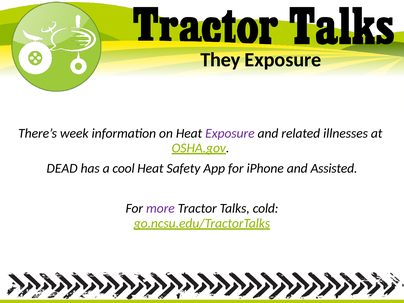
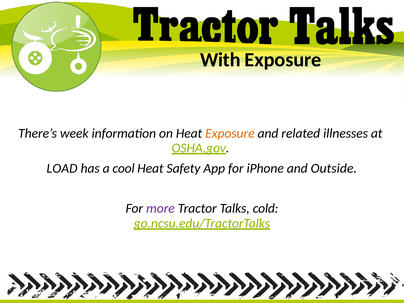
They: They -> With
Exposure at (230, 133) colour: purple -> orange
DEAD: DEAD -> LOAD
Assisted: Assisted -> Outside
